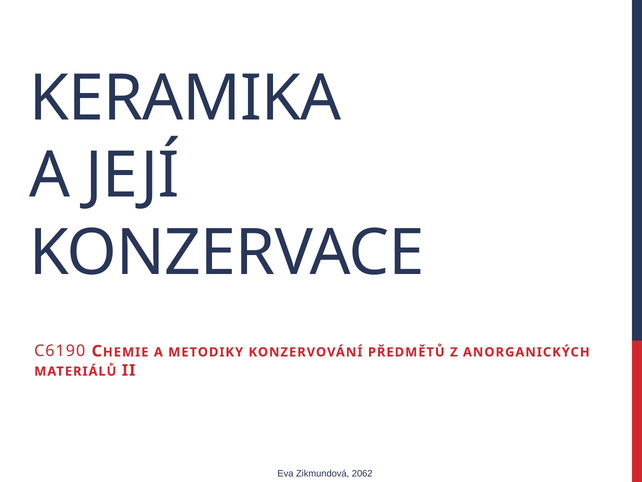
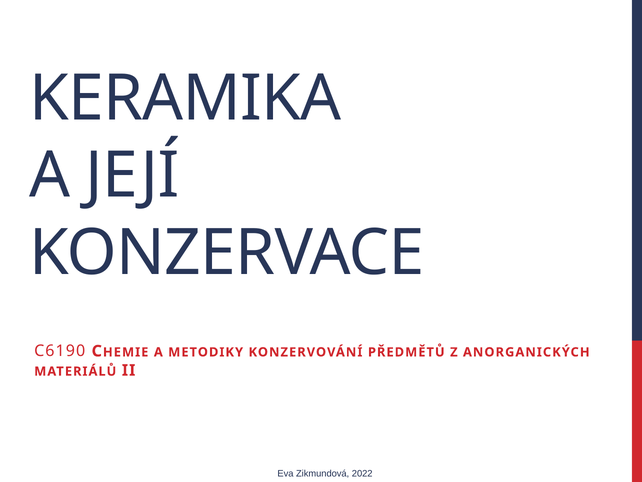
2062: 2062 -> 2022
